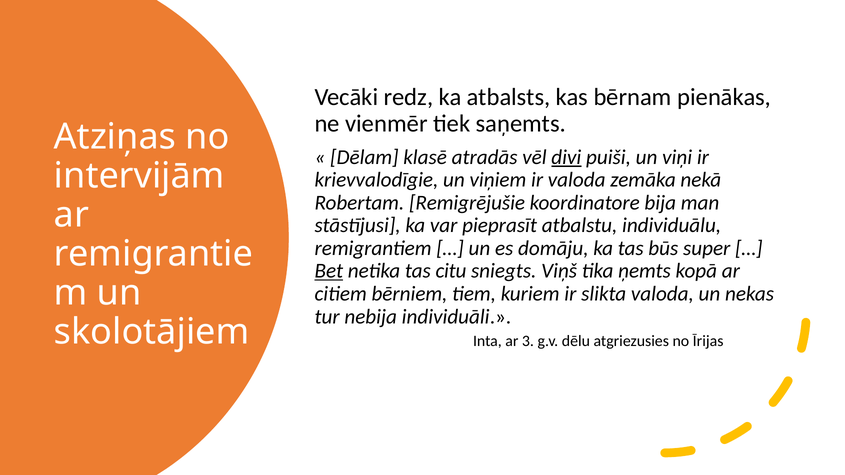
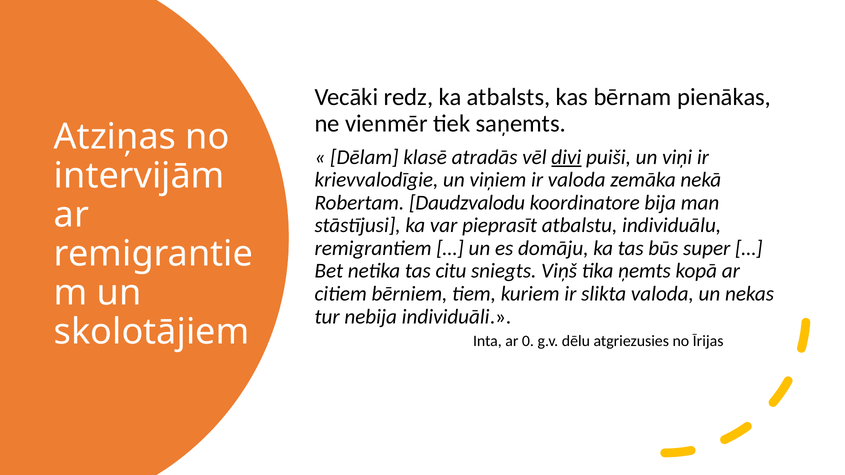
Remigrējušie: Remigrējušie -> Daudzvalodu
Bet underline: present -> none
3: 3 -> 0
